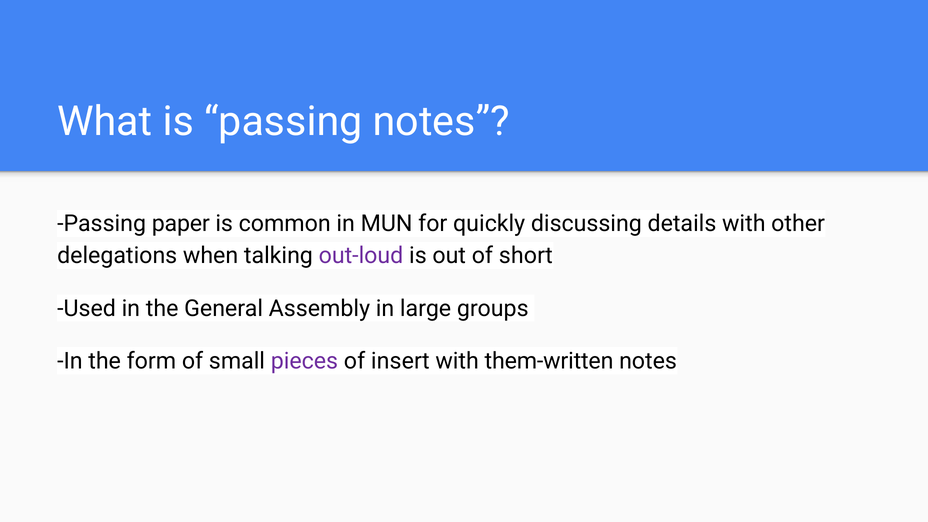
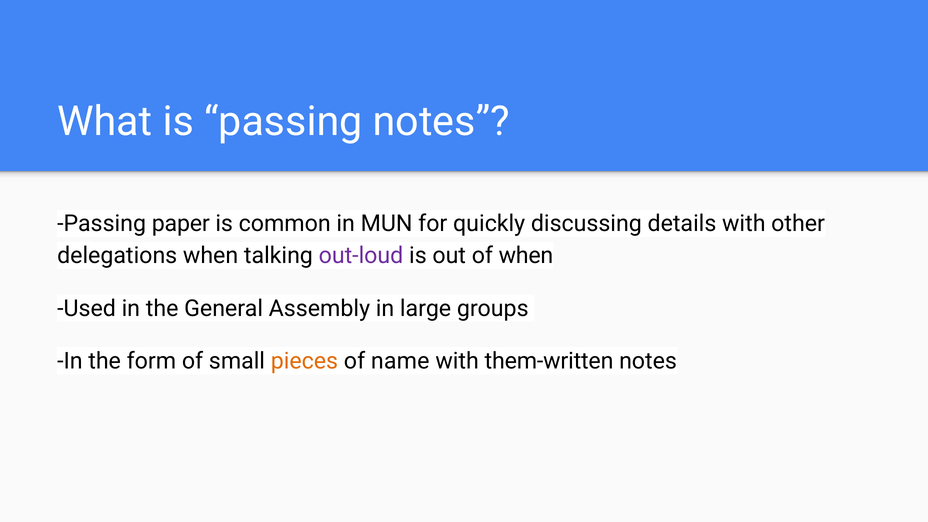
of short: short -> when
pieces colour: purple -> orange
insert: insert -> name
